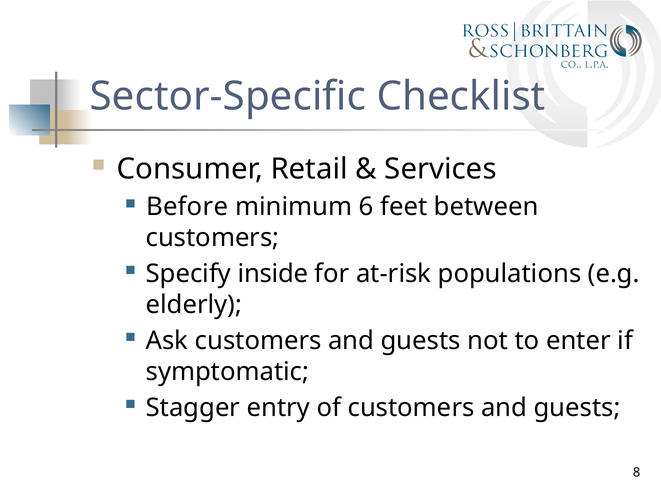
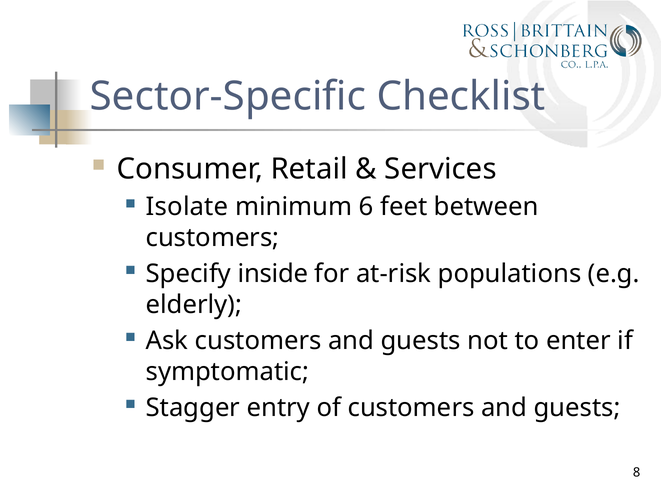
Before: Before -> Isolate
